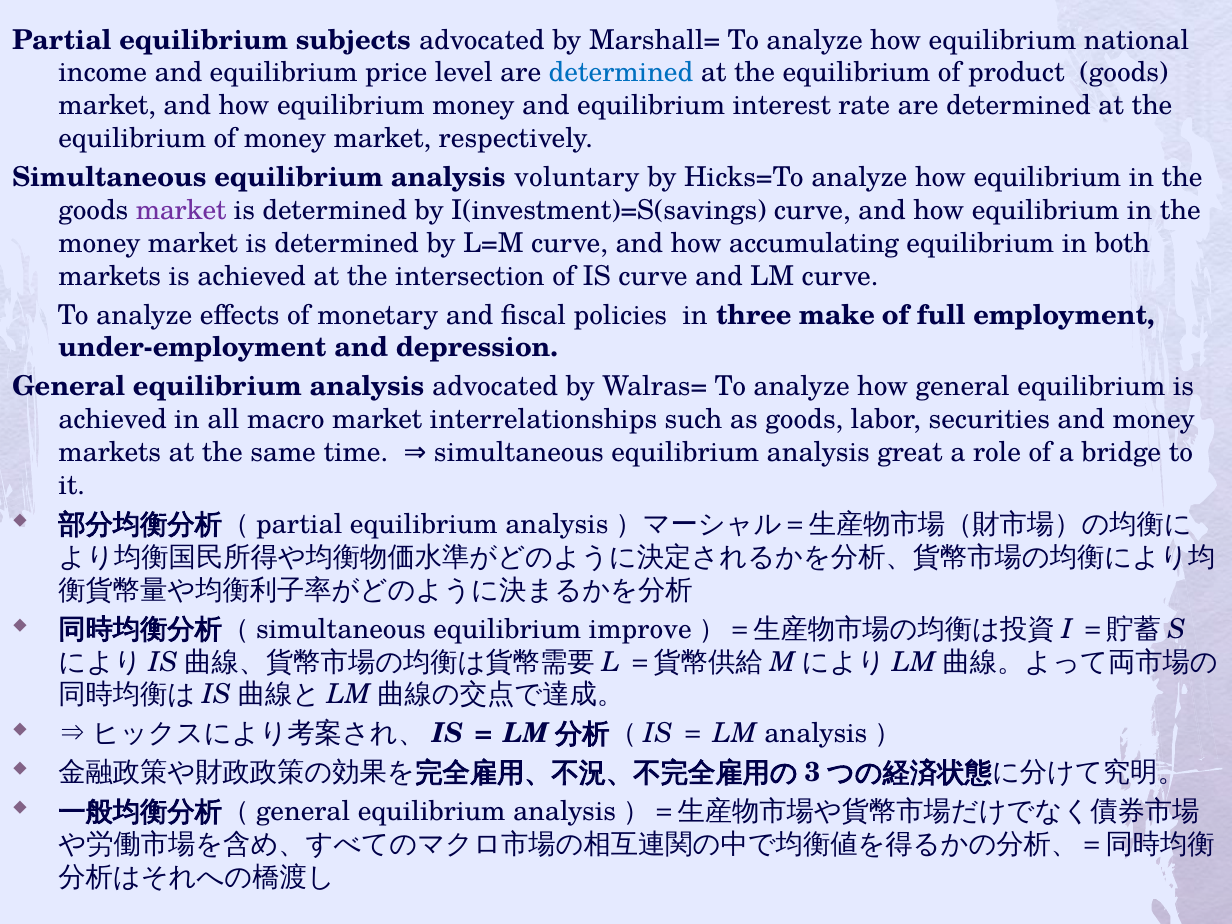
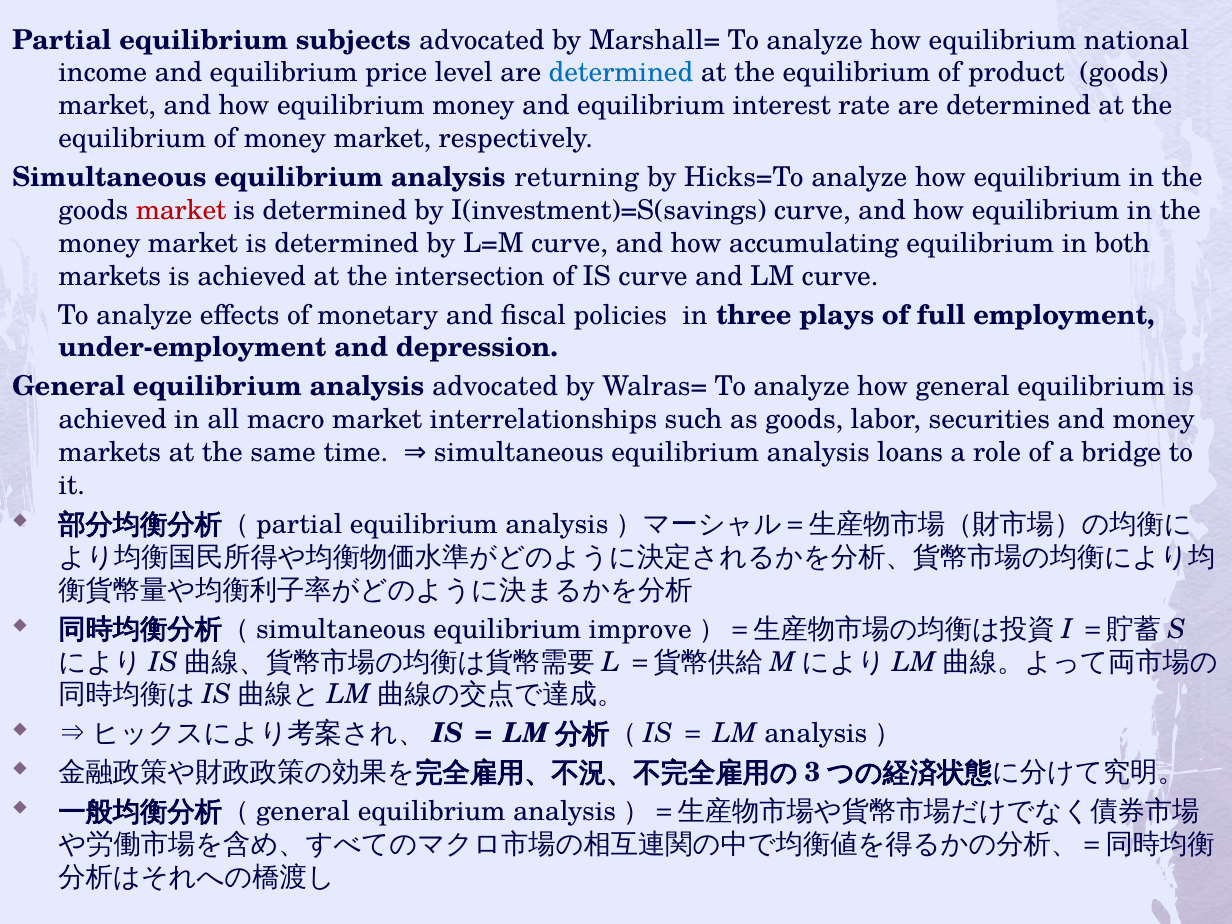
voluntary: voluntary -> returning
market at (181, 210) colour: purple -> red
make: make -> plays
great: great -> loans
